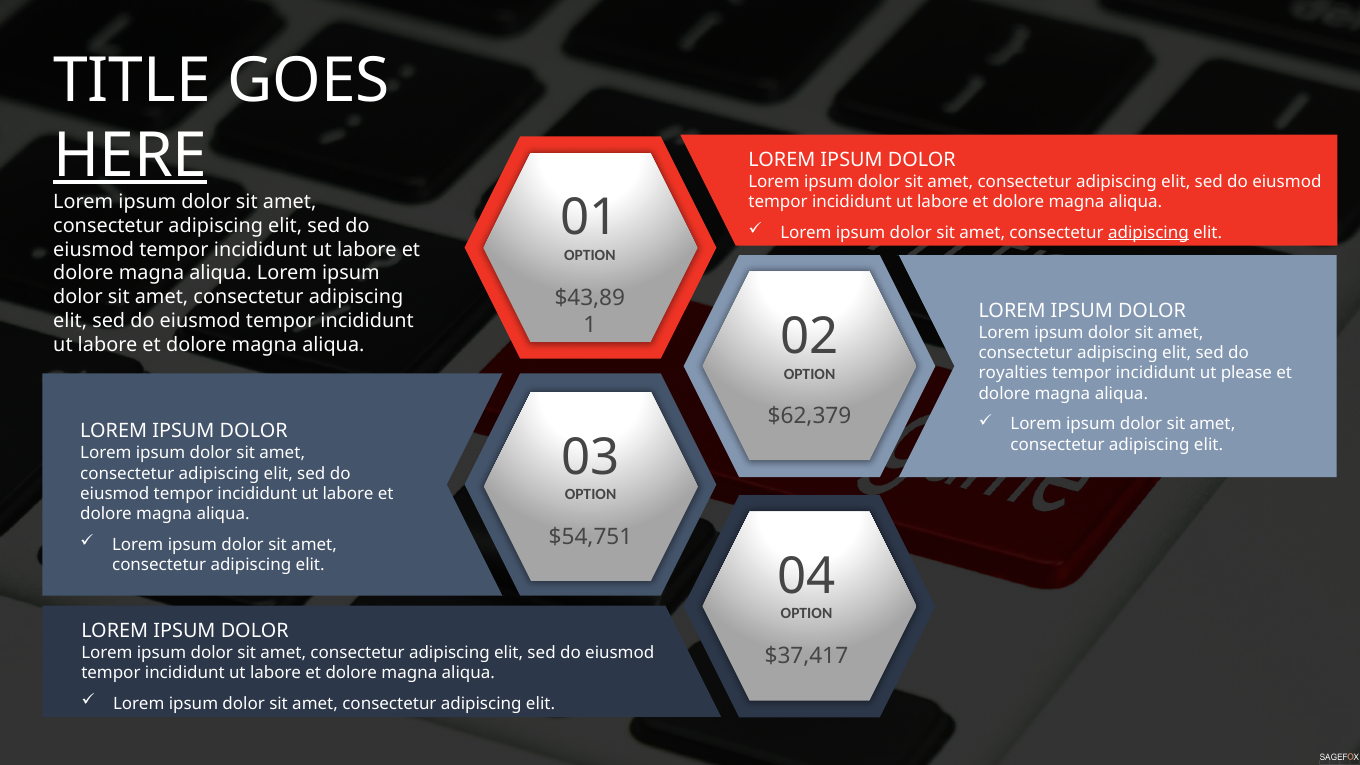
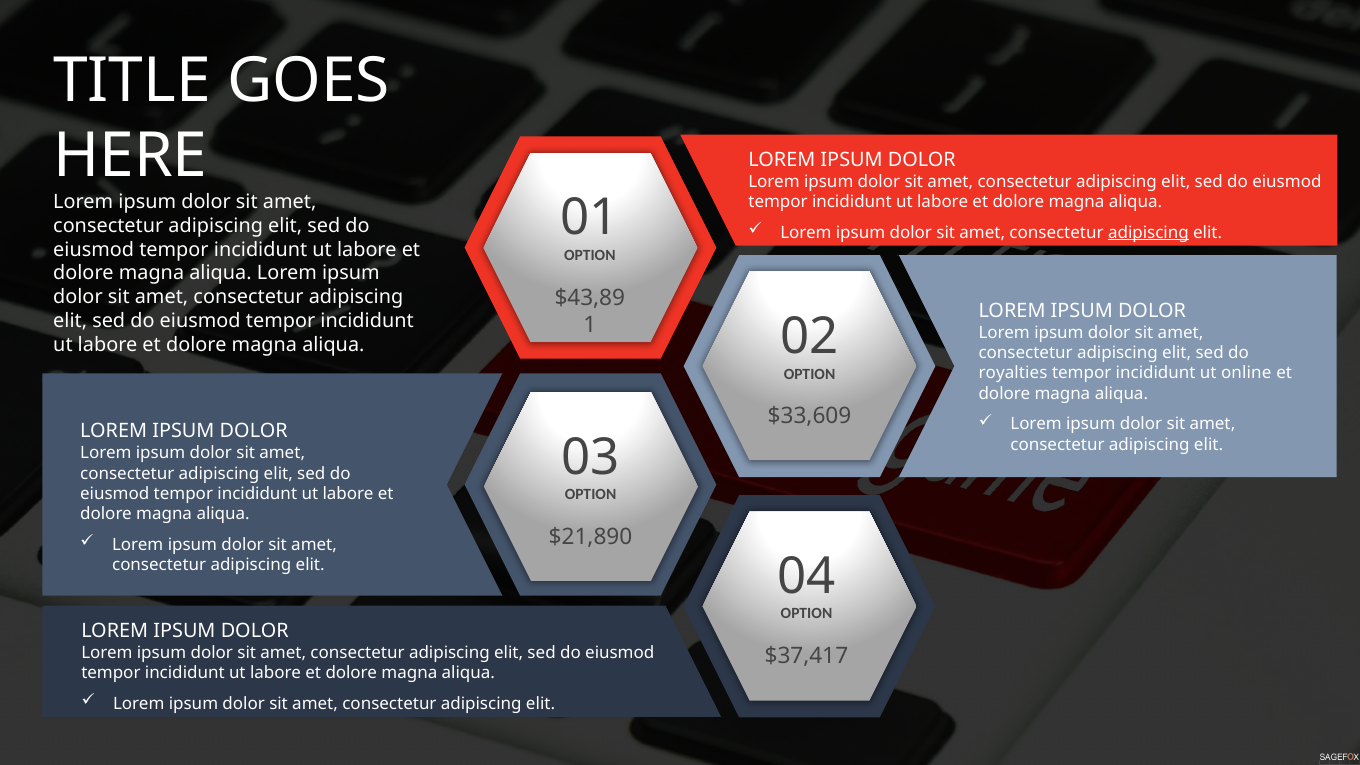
HERE underline: present -> none
please: please -> online
$62,379: $62,379 -> $33,609
$54,751: $54,751 -> $21,890
